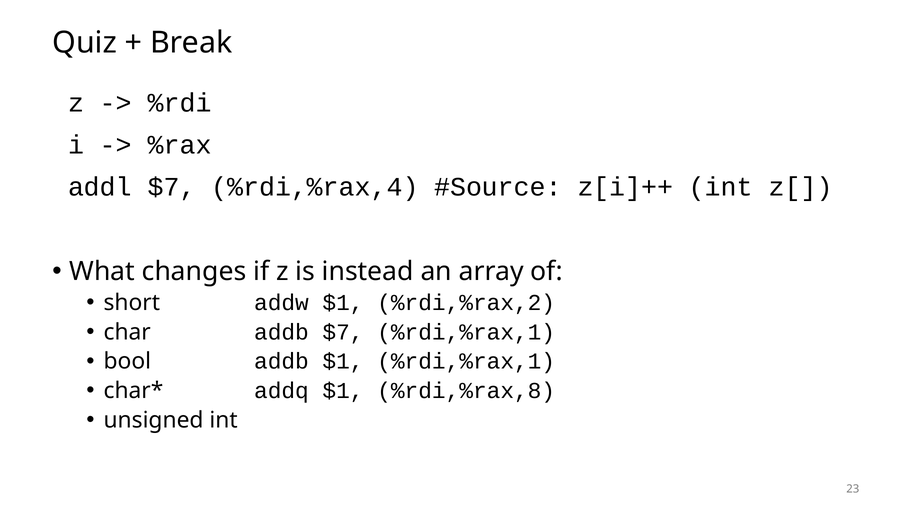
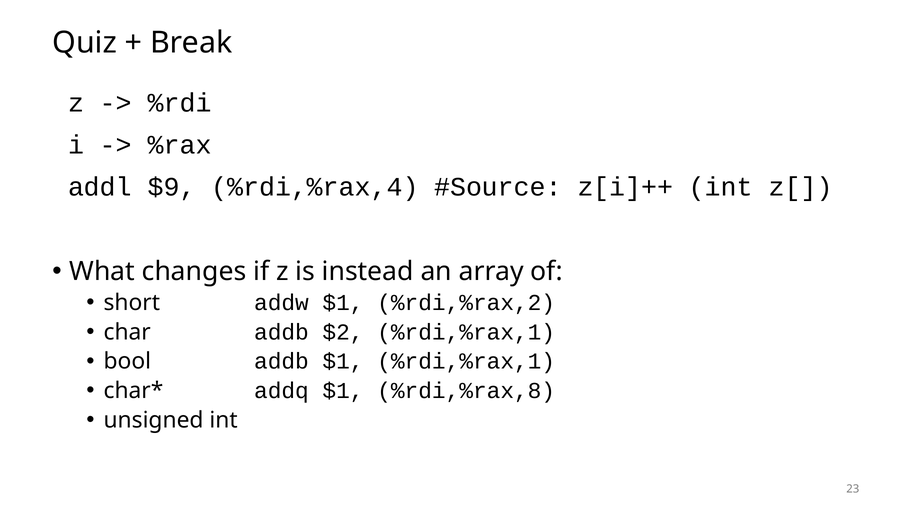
addl $7: $7 -> $9
addb $7: $7 -> $2
